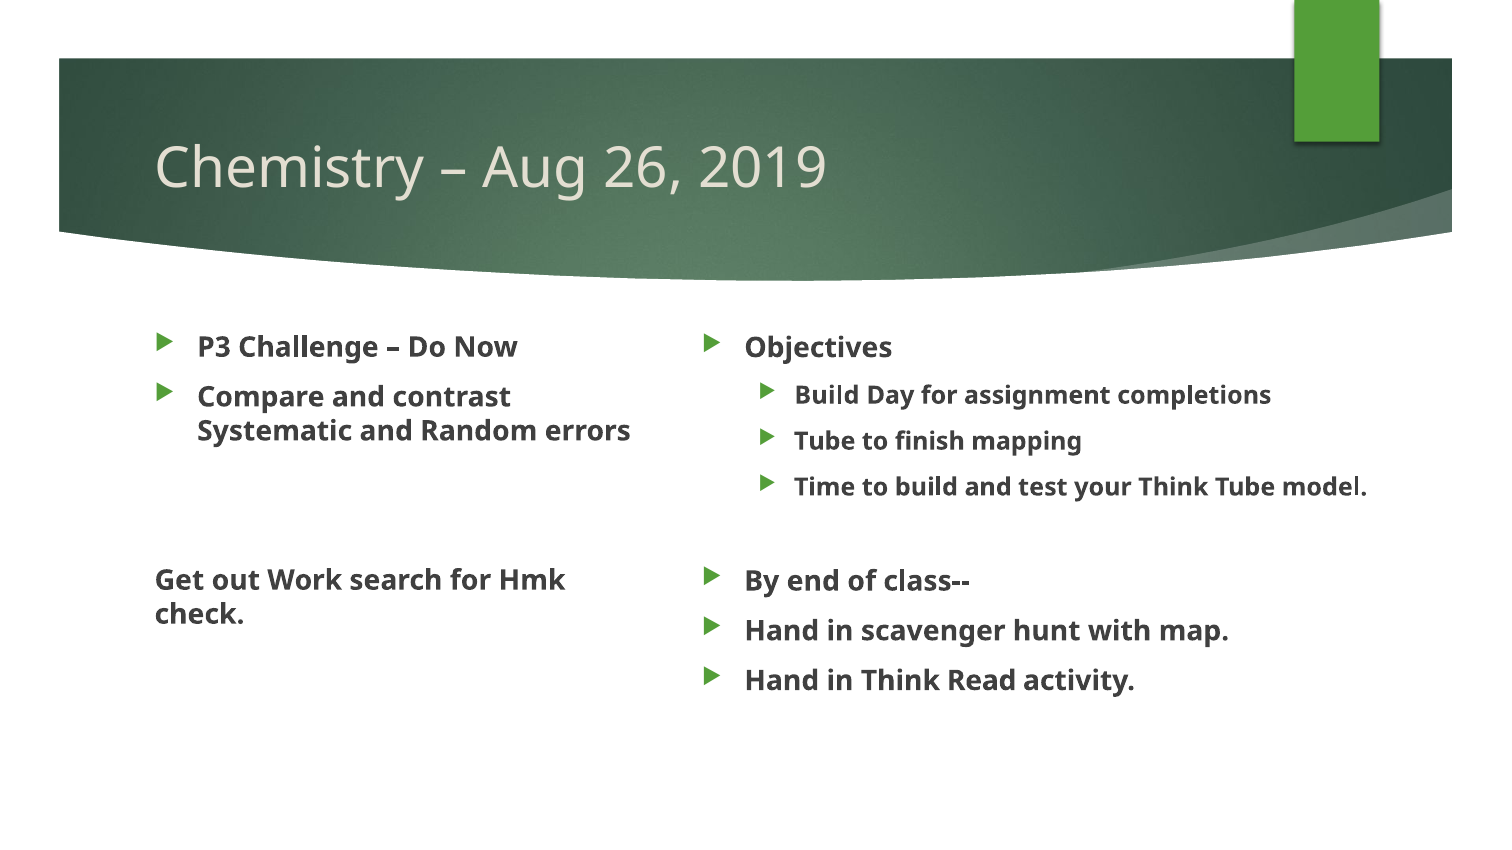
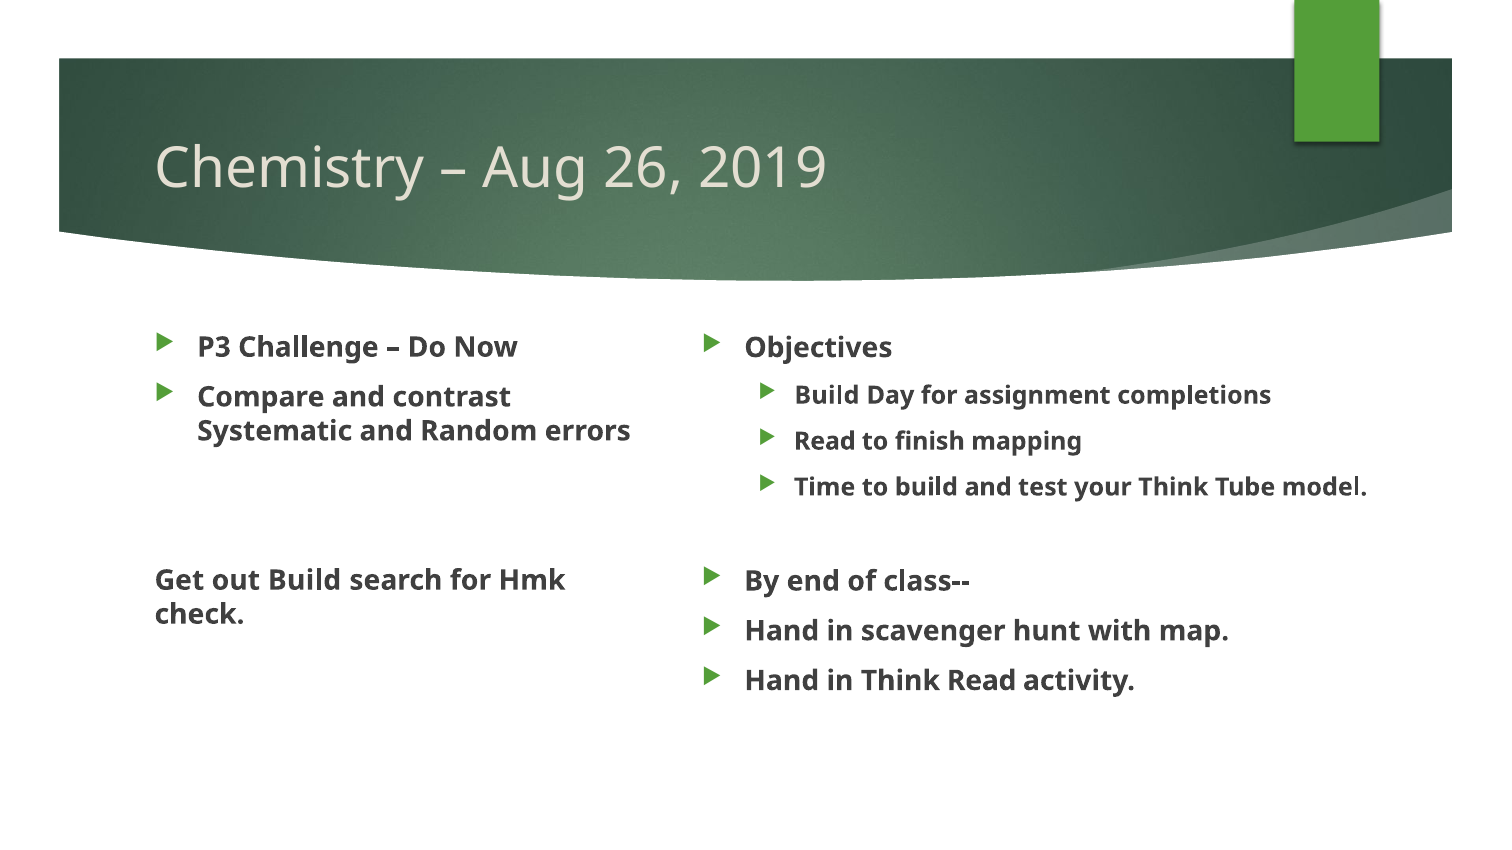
Tube at (825, 442): Tube -> Read
out Work: Work -> Build
